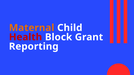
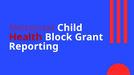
Maternal colour: orange -> purple
